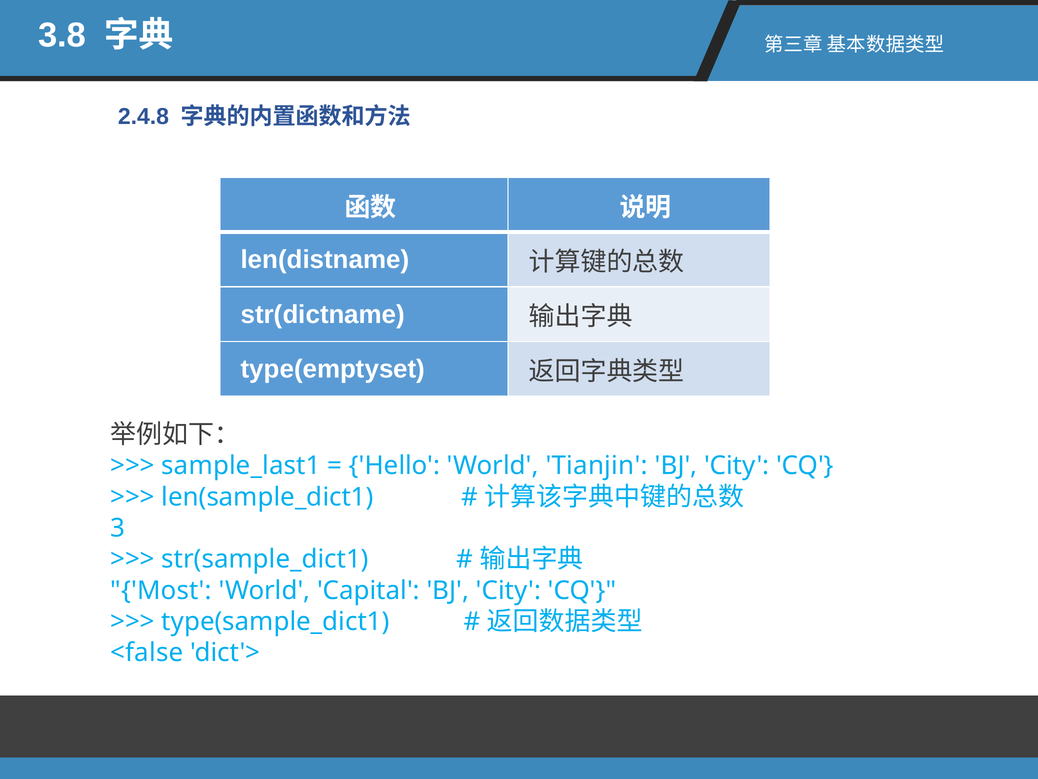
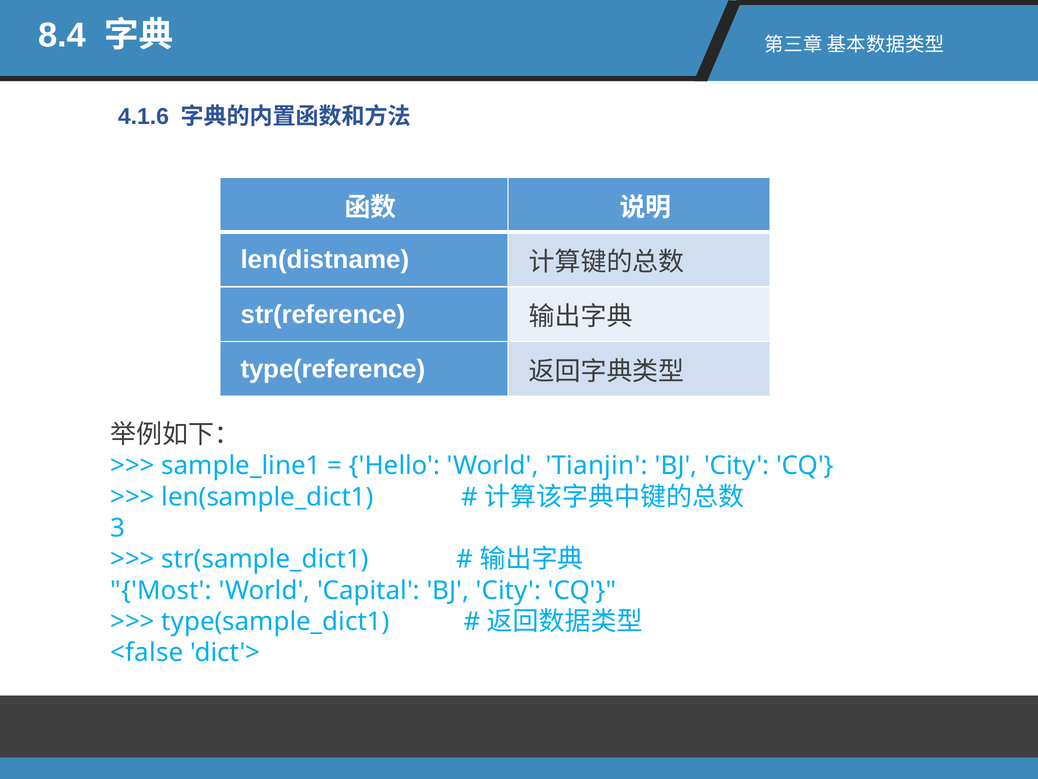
3.8: 3.8 -> 8.4
2.4.8: 2.4.8 -> 4.1.6
str(dictname: str(dictname -> str(reference
type(emptyset: type(emptyset -> type(reference
sample_last1: sample_last1 -> sample_line1
